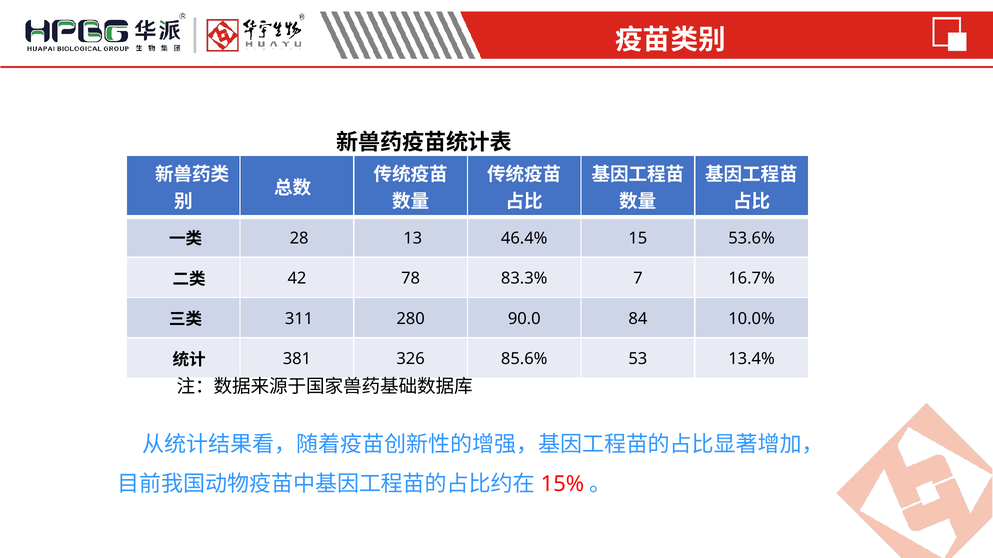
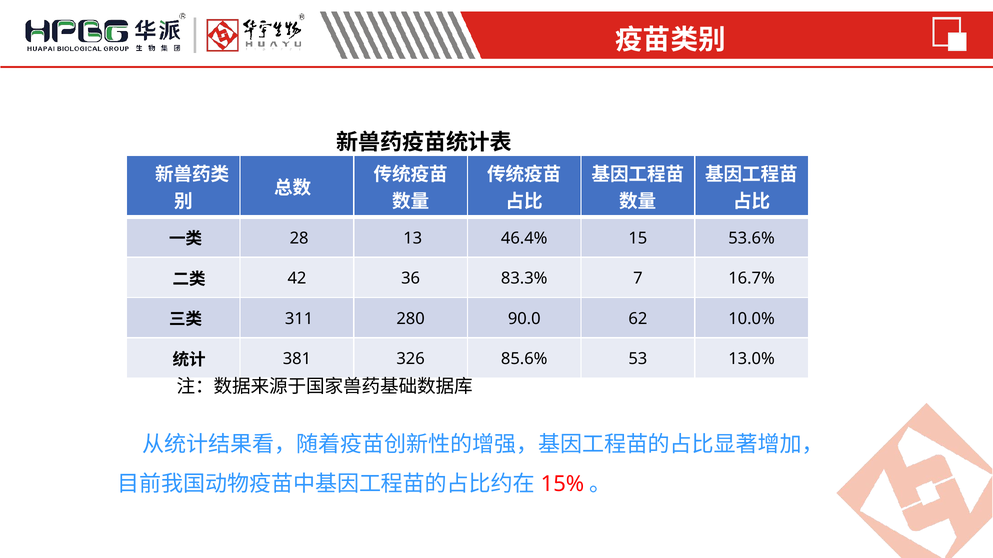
78: 78 -> 36
84: 84 -> 62
13.4%: 13.4% -> 13.0%
